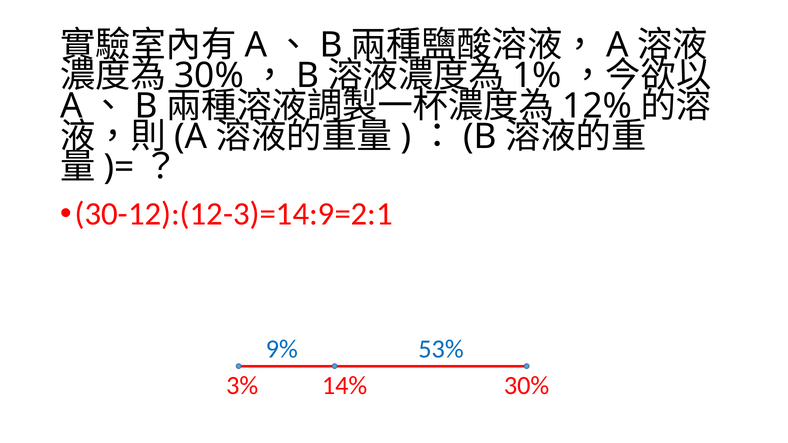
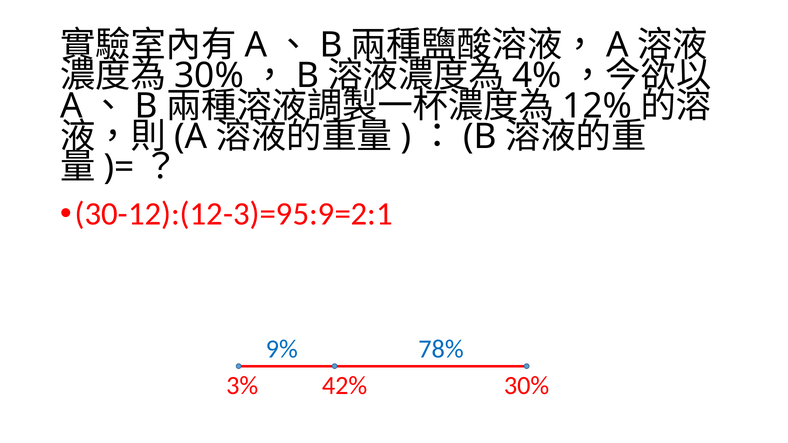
1%: 1% -> 4%
30-12):(12-3)=14:9=2:1: 30-12):(12-3)=14:9=2:1 -> 30-12):(12-3)=95:9=2:1
53%: 53% -> 78%
14%: 14% -> 42%
